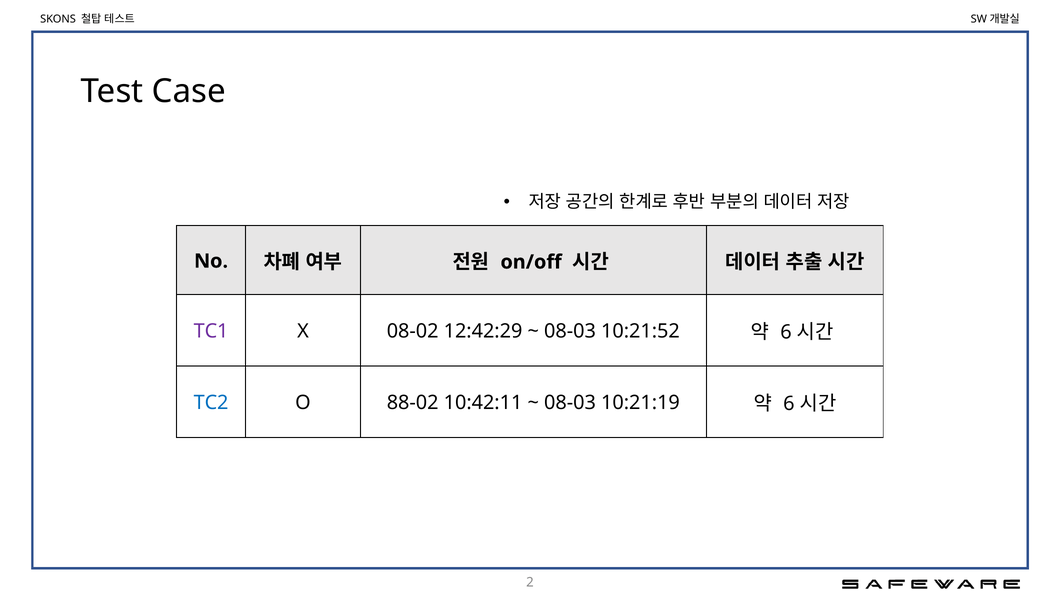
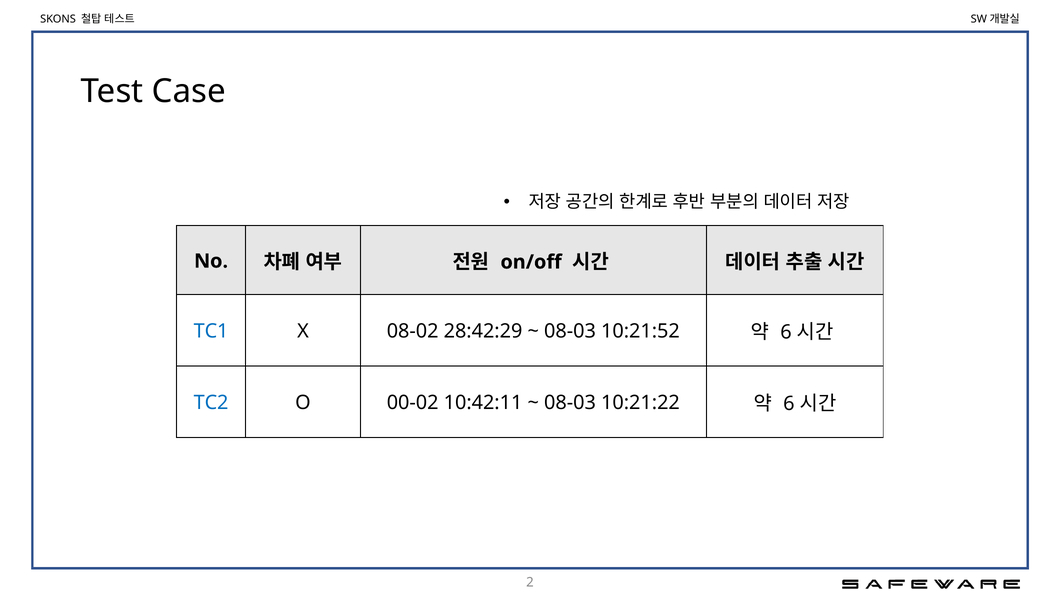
TC1 colour: purple -> blue
12:42:29: 12:42:29 -> 28:42:29
88-02: 88-02 -> 00-02
10:21:19: 10:21:19 -> 10:21:22
